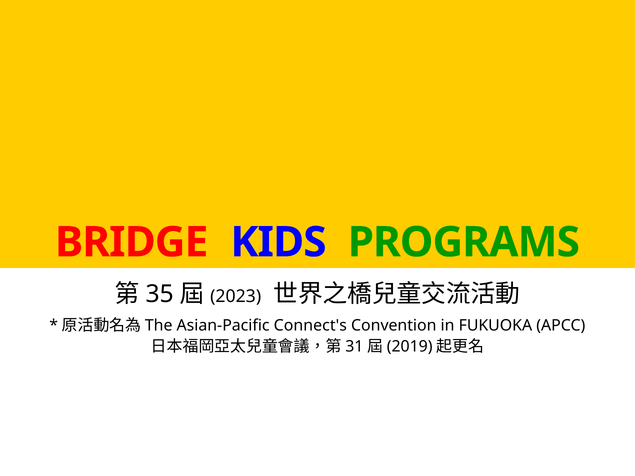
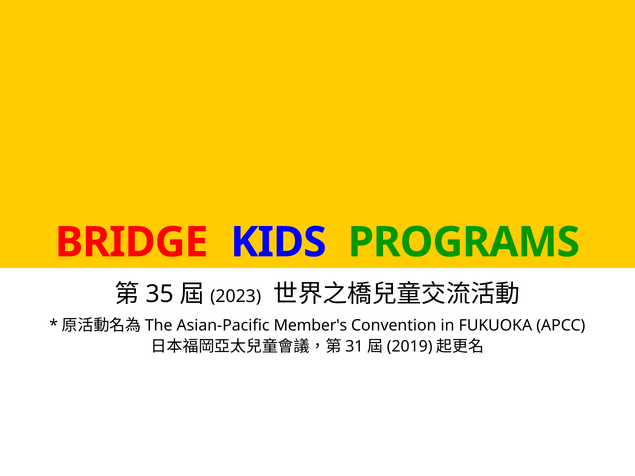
Connect's: Connect's -> Member's
